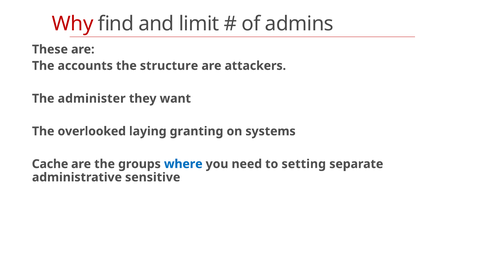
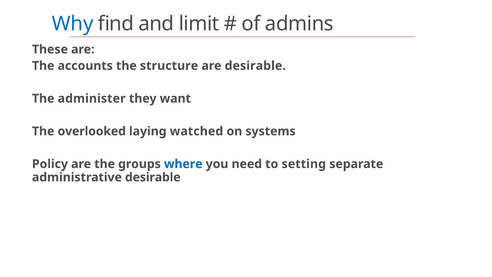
Why colour: red -> blue
are attackers: attackers -> desirable
granting: granting -> watched
Cache: Cache -> Policy
administrative sensitive: sensitive -> desirable
